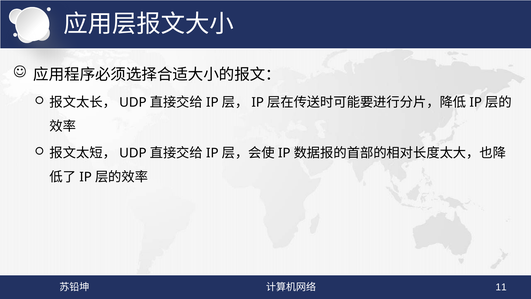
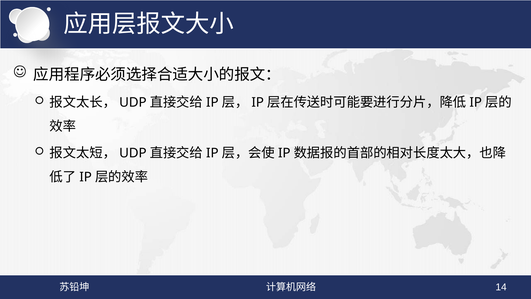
11: 11 -> 14
